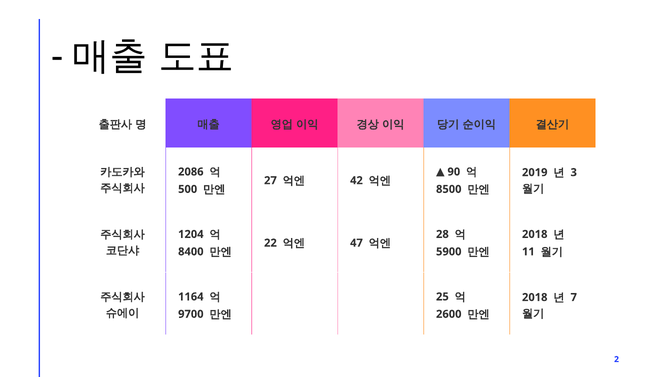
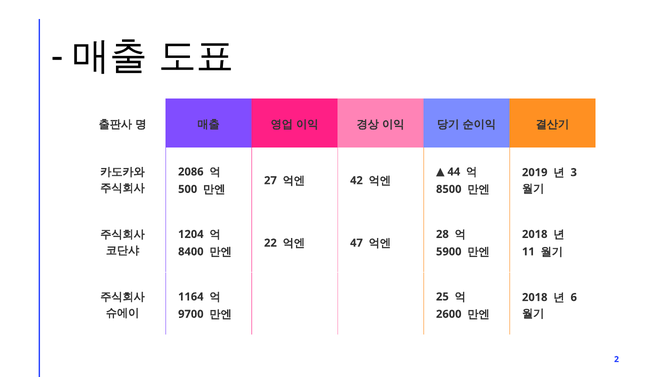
90: 90 -> 44
7: 7 -> 6
